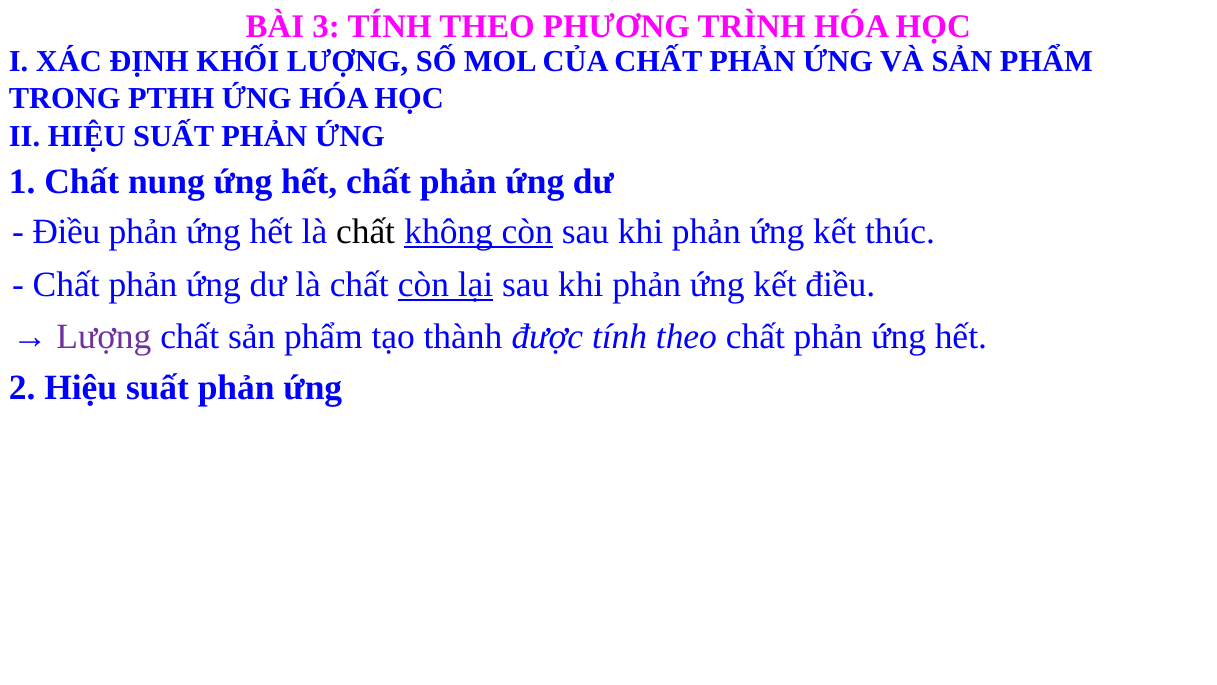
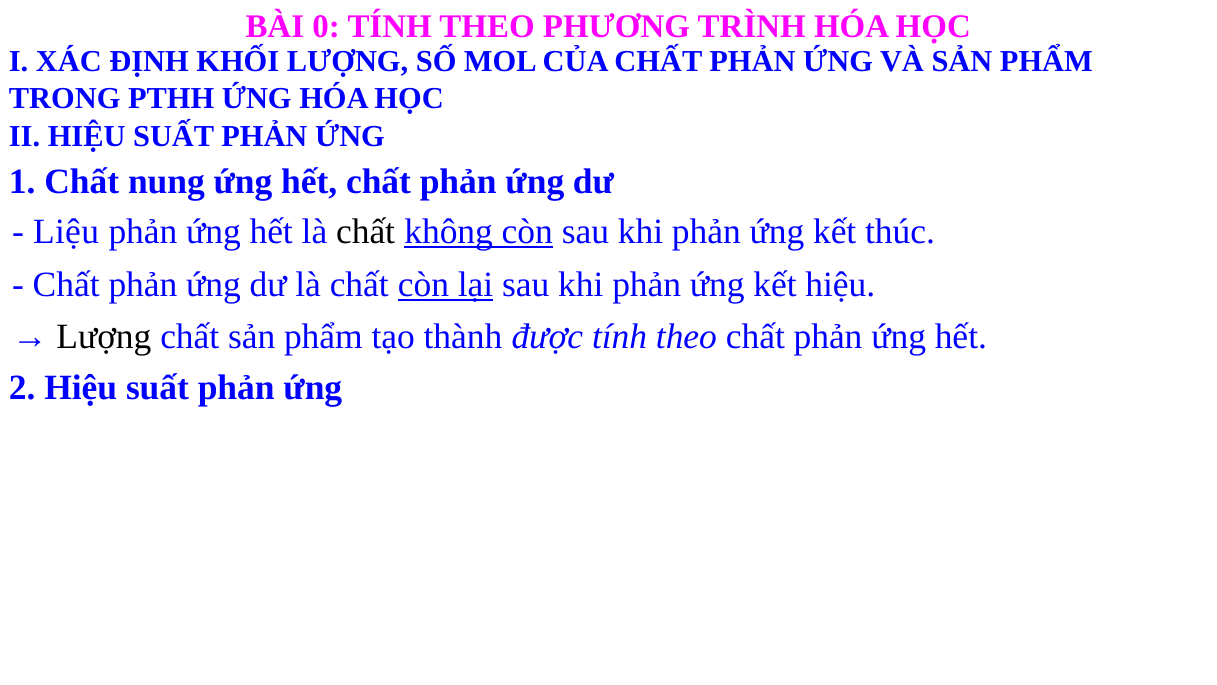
3: 3 -> 0
Điều at (66, 231): Điều -> Liệu
kết điều: điều -> hiệu
Lượng at (104, 337) colour: purple -> black
